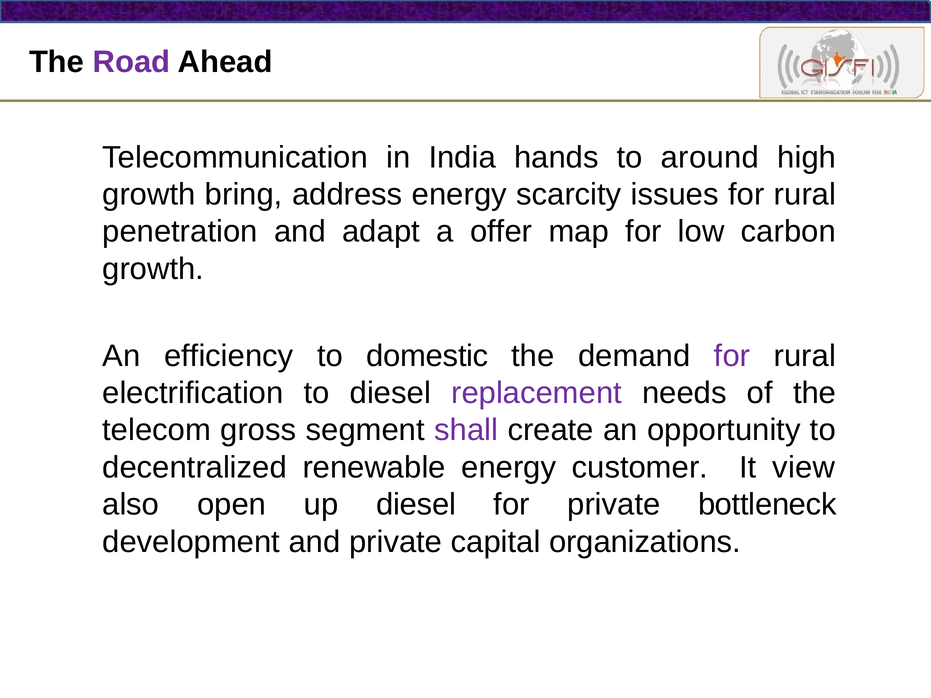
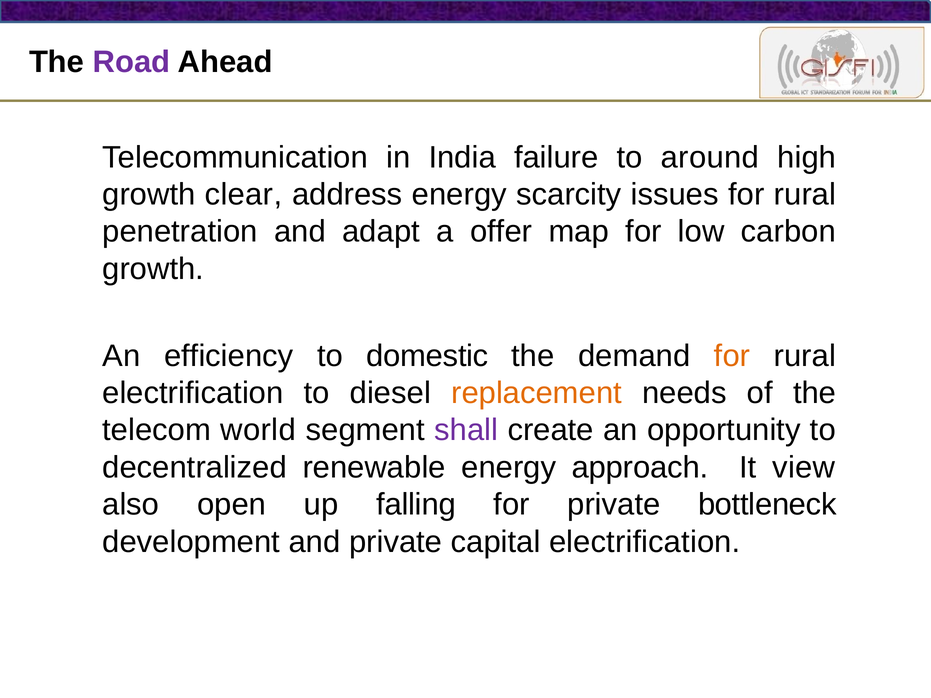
hands: hands -> failure
bring: bring -> clear
for at (732, 356) colour: purple -> orange
replacement colour: purple -> orange
gross: gross -> world
customer: customer -> approach
up diesel: diesel -> falling
capital organizations: organizations -> electrification
